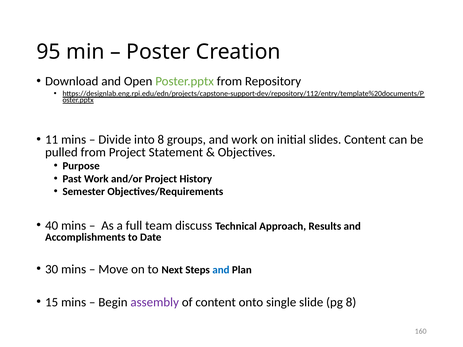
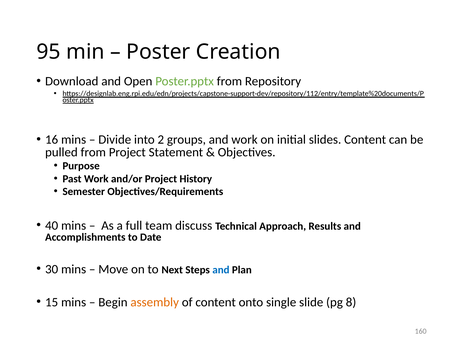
11: 11 -> 16
into 8: 8 -> 2
assembly colour: purple -> orange
